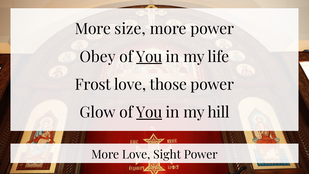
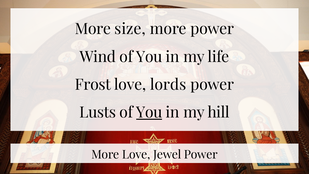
Obey: Obey -> Wind
You at (149, 57) underline: present -> none
those: those -> lords
Glow: Glow -> Lusts
Sight: Sight -> Jewel
